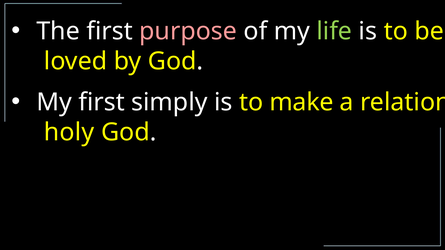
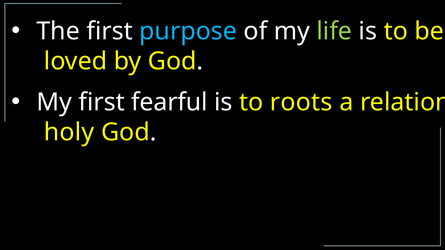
purpose colour: pink -> light blue
simply: simply -> fearful
make: make -> roots
